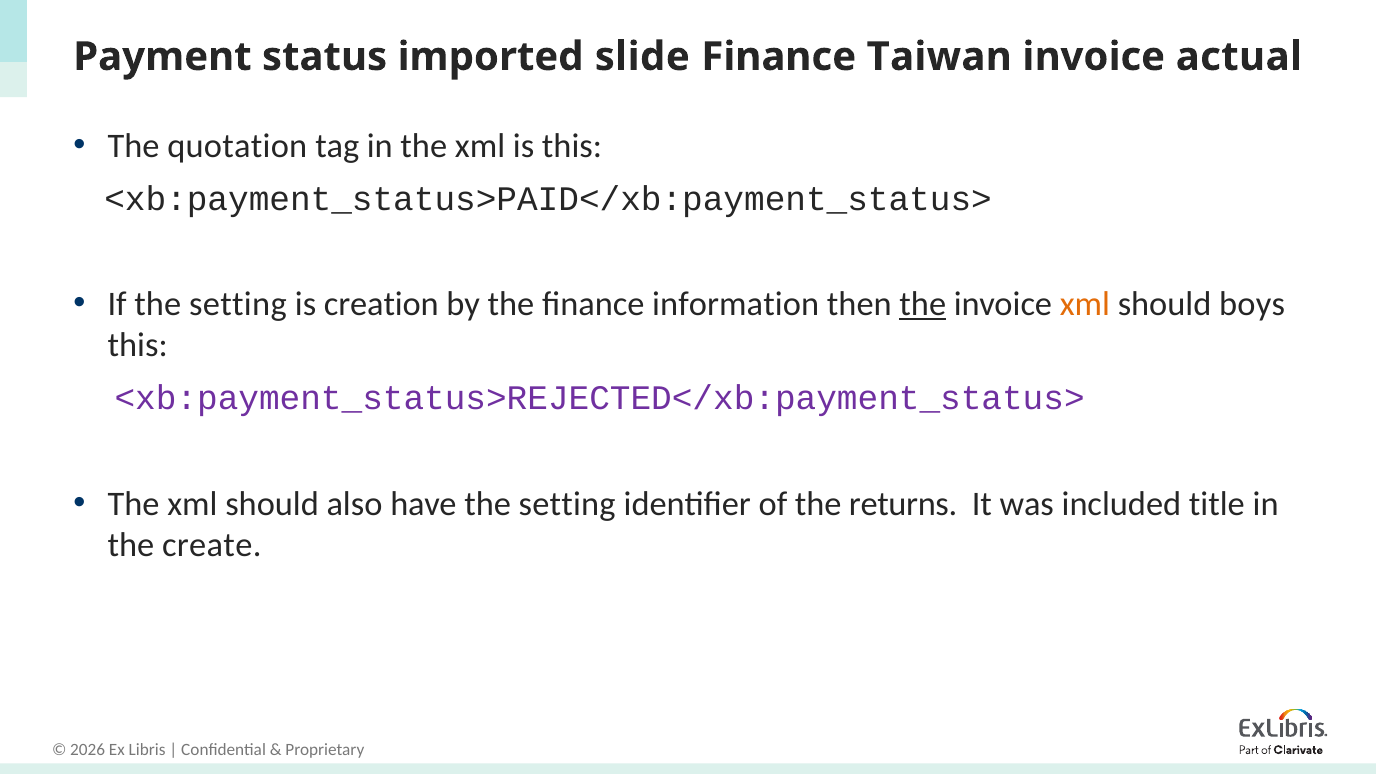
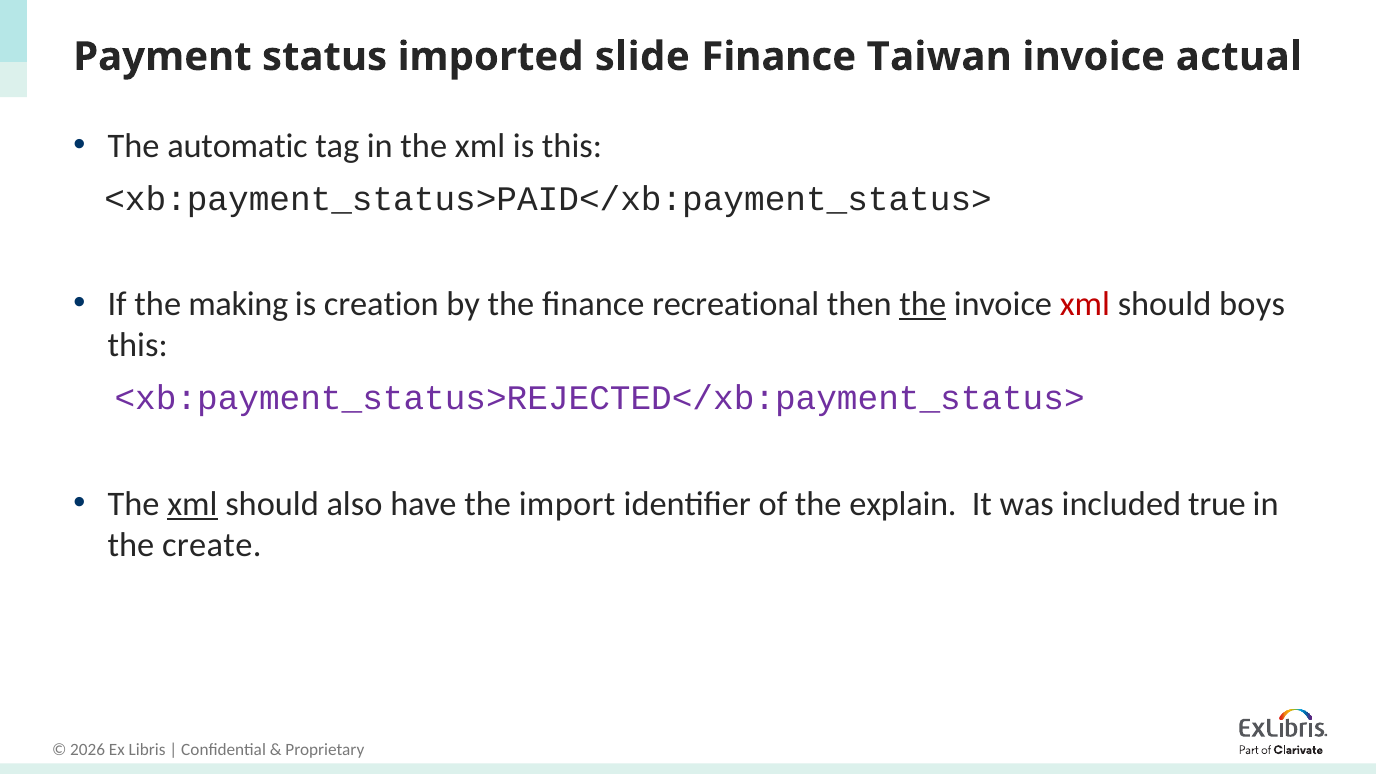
quotation: quotation -> automatic
If the setting: setting -> making
information: information -> recreational
xml at (1085, 304) colour: orange -> red
xml at (192, 504) underline: none -> present
have the setting: setting -> import
returns: returns -> explain
title: title -> true
